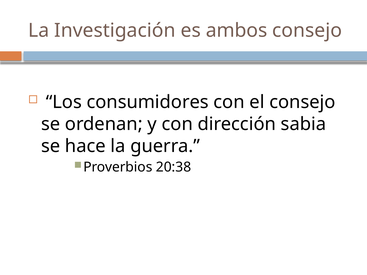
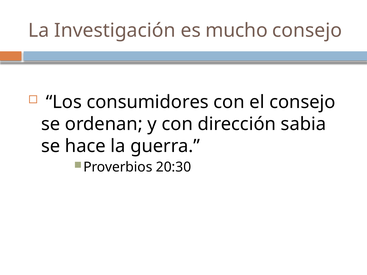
ambos: ambos -> mucho
20:38: 20:38 -> 20:30
